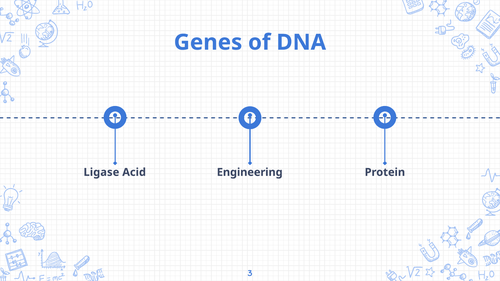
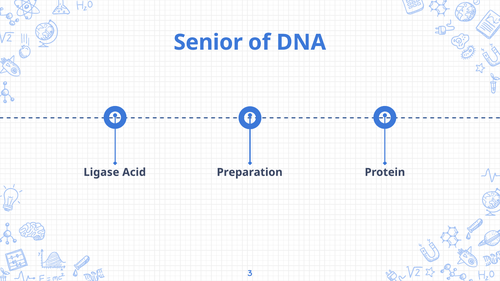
Genes: Genes -> Senior
Engineering: Engineering -> Preparation
